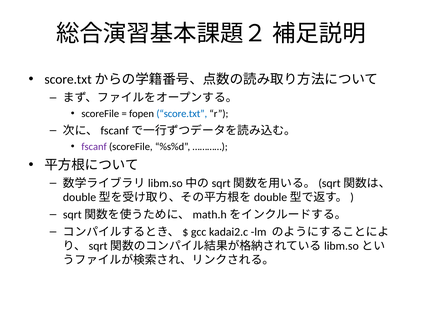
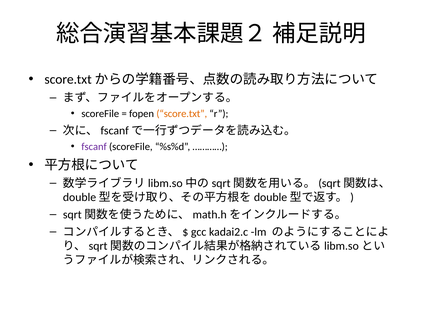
score.txt colour: blue -> orange
